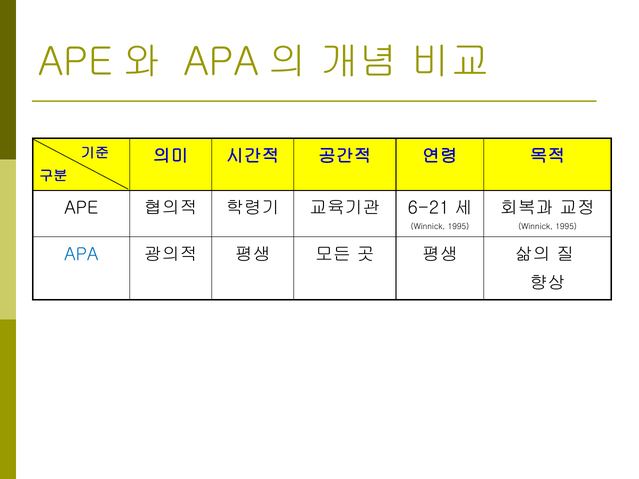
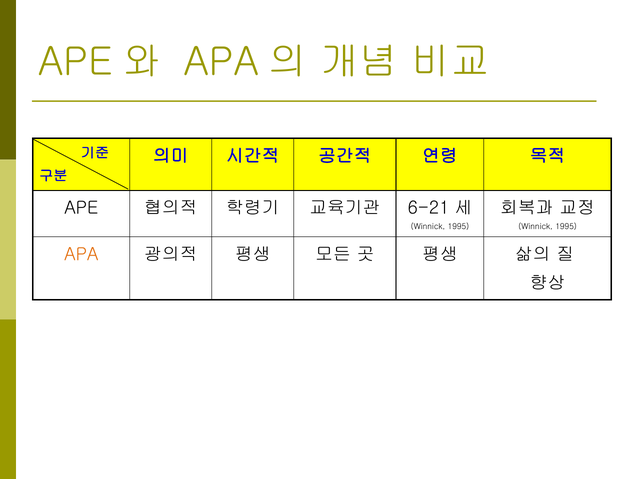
APA colour: blue -> orange
